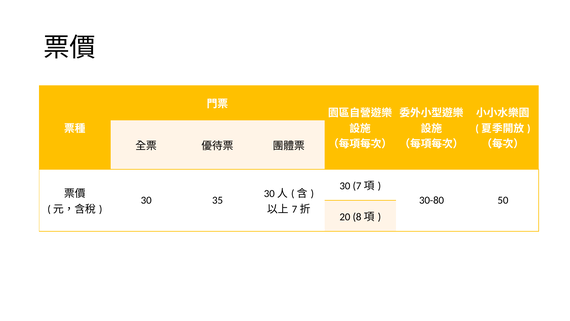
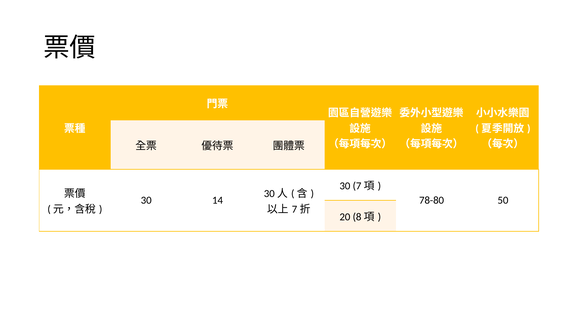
35: 35 -> 14
30-80: 30-80 -> 78-80
